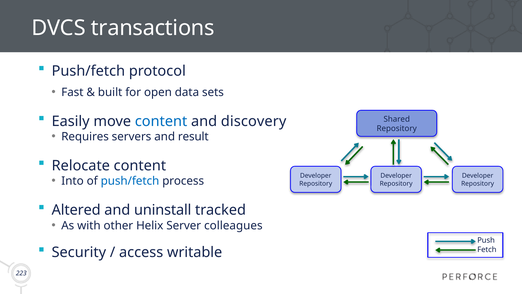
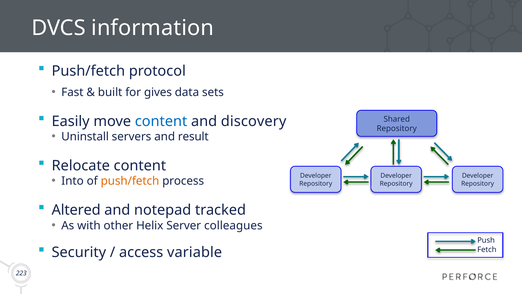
transactions: transactions -> information
open: open -> gives
Requires: Requires -> Uninstall
push/fetch at (130, 181) colour: blue -> orange
uninstall: uninstall -> notepad
writable: writable -> variable
